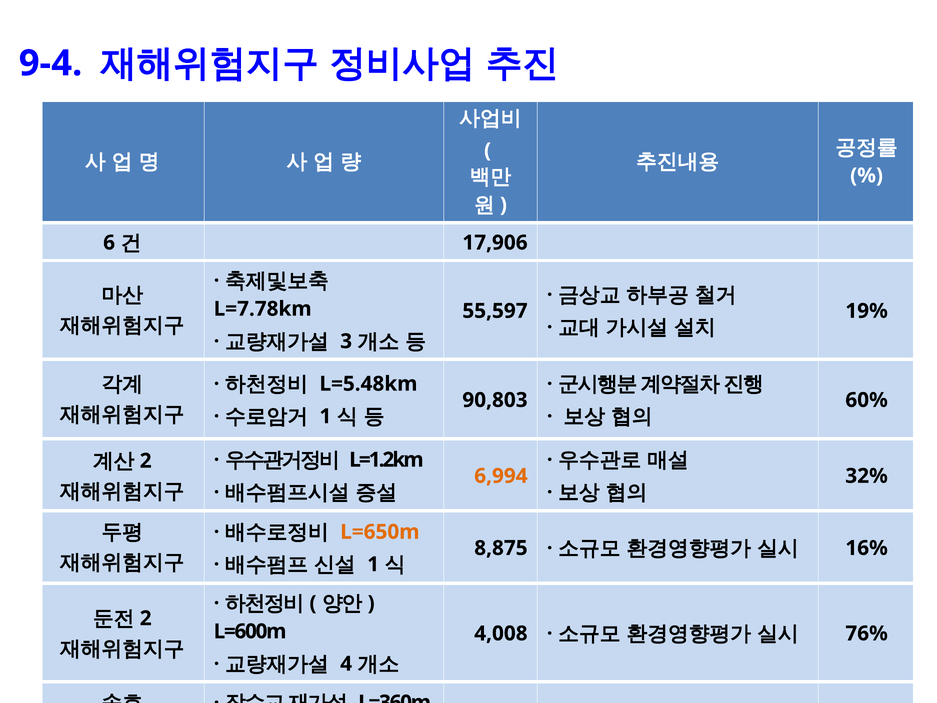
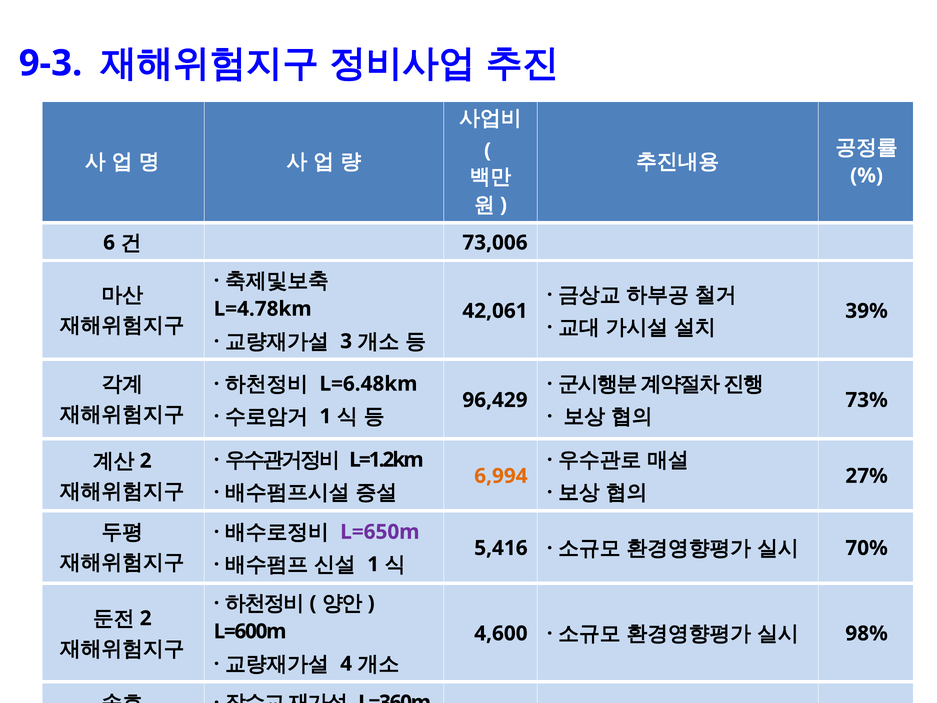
9-4: 9-4 -> 9-3
17,906: 17,906 -> 73,006
L=7.78km: L=7.78km -> L=4.78km
55,597: 55,597 -> 42,061
19%: 19% -> 39%
L=5.48km: L=5.48km -> L=6.48km
90,803: 90,803 -> 96,429
60%: 60% -> 73%
32%: 32% -> 27%
L=650m colour: orange -> purple
8,875: 8,875 -> 5,416
16%: 16% -> 70%
4,008: 4,008 -> 4,600
76%: 76% -> 98%
